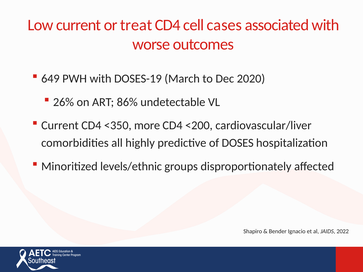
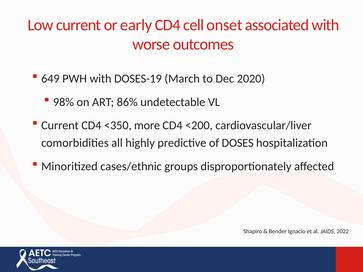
treat: treat -> early
cases: cases -> onset
26%: 26% -> 98%
levels/ethnic: levels/ethnic -> cases/ethnic
